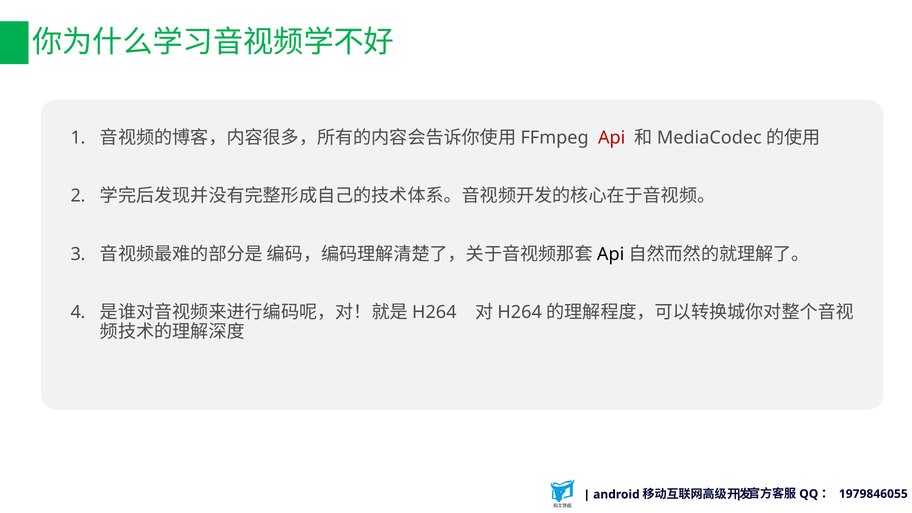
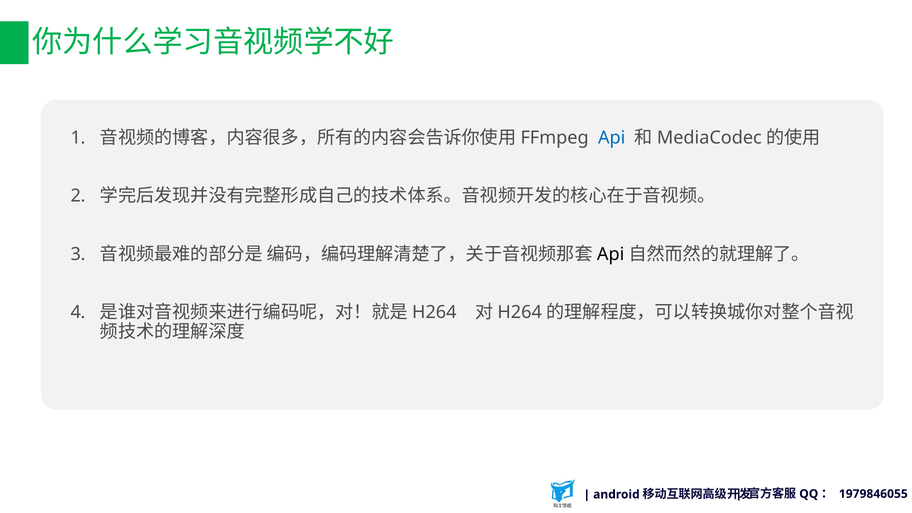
Api at (612, 138) colour: red -> blue
